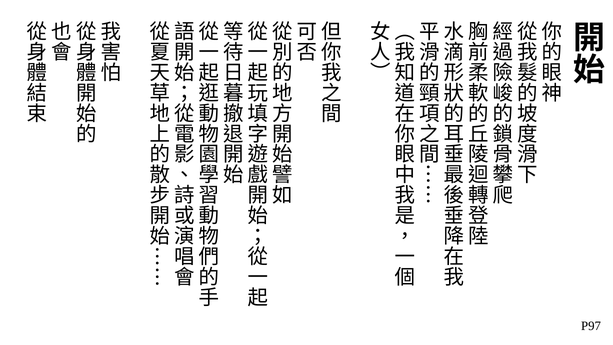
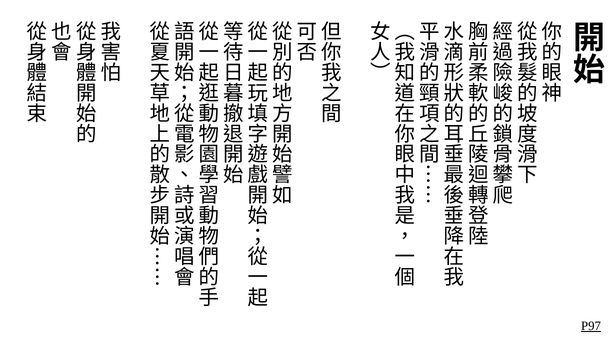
P97 underline: none -> present
